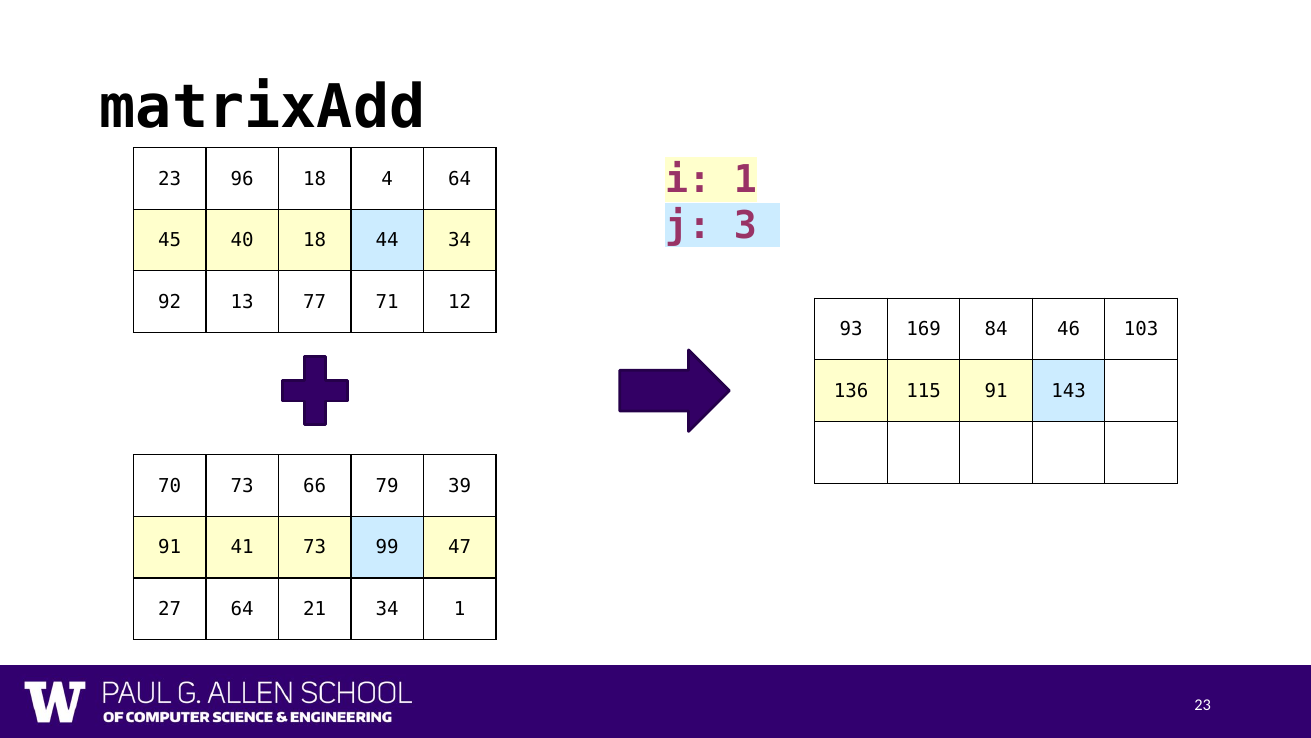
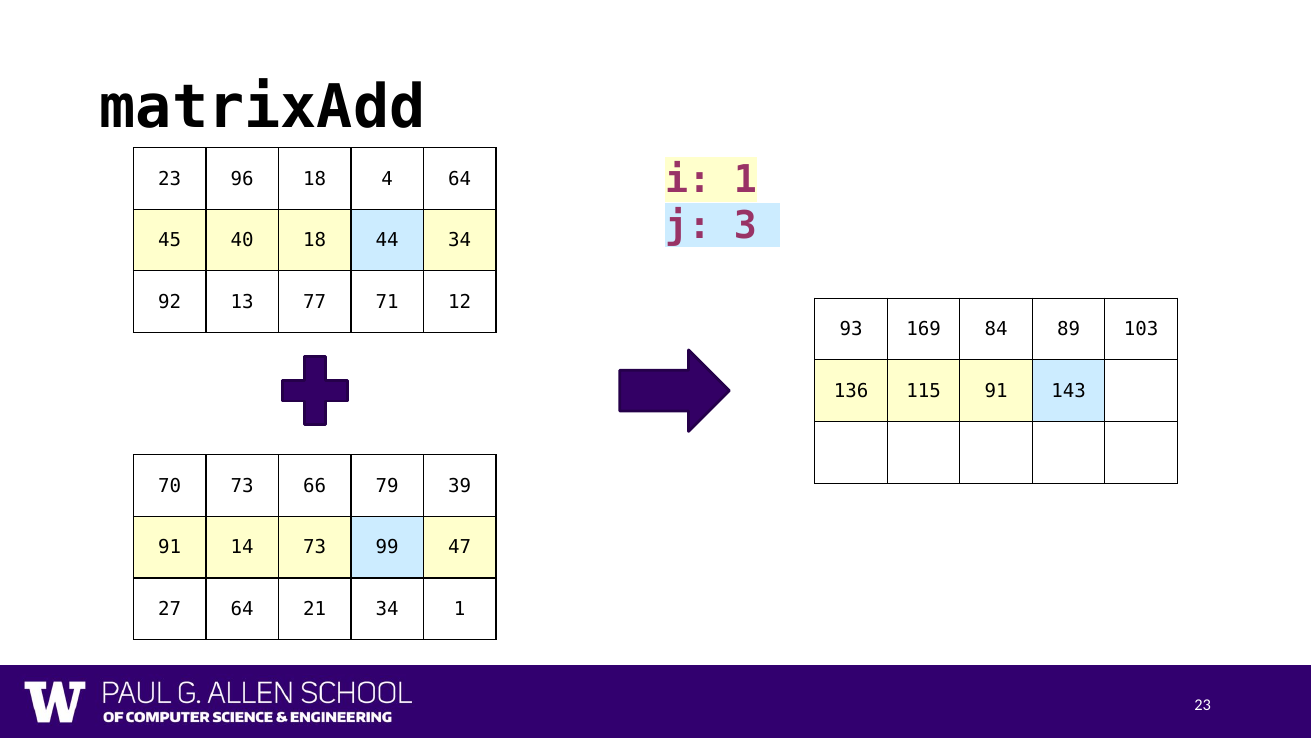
46: 46 -> 89
41: 41 -> 14
